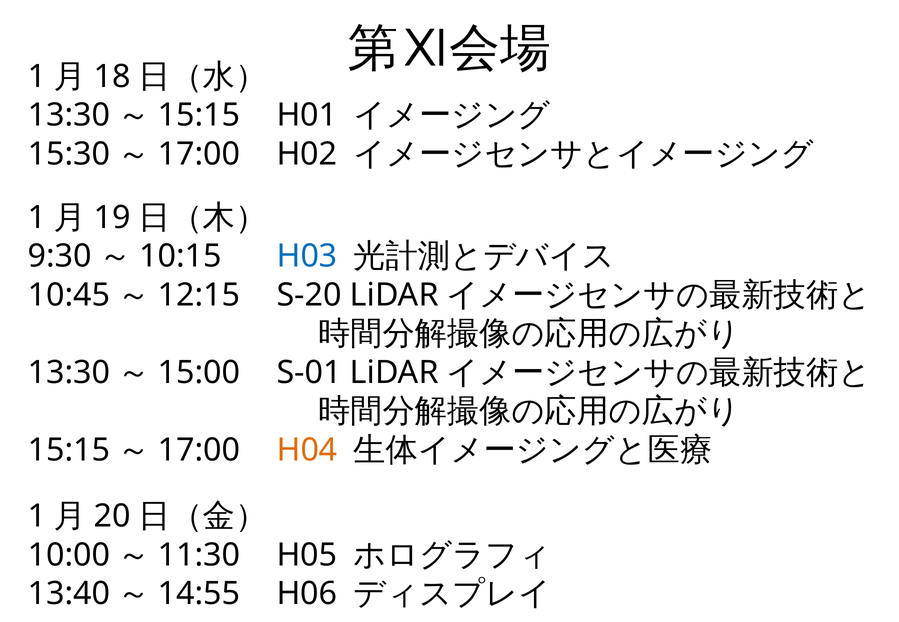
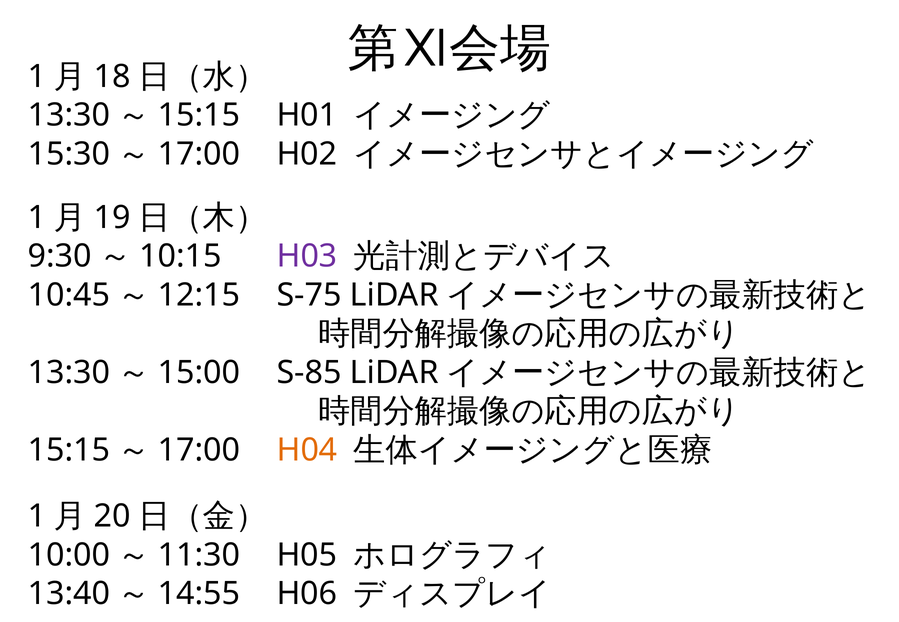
H03 colour: blue -> purple
S-20: S-20 -> S-75
S-01: S-01 -> S-85
